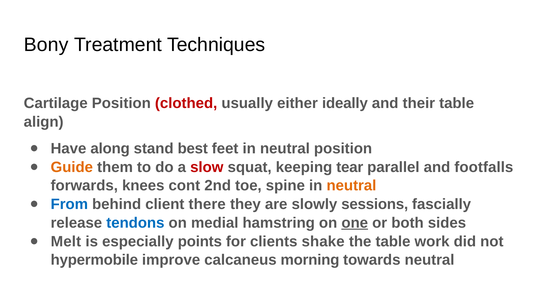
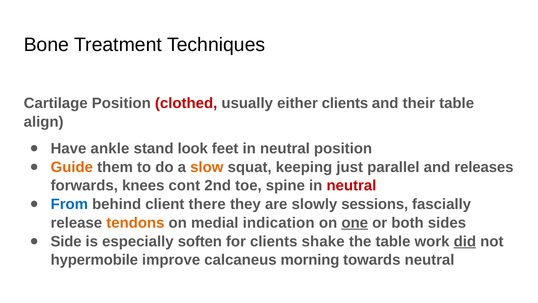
Bony: Bony -> Bone
either ideally: ideally -> clients
along: along -> ankle
best: best -> look
slow colour: red -> orange
tear: tear -> just
footfalls: footfalls -> releases
neutral at (351, 185) colour: orange -> red
tendons colour: blue -> orange
hamstring: hamstring -> indication
Melt: Melt -> Side
points: points -> soften
did underline: none -> present
